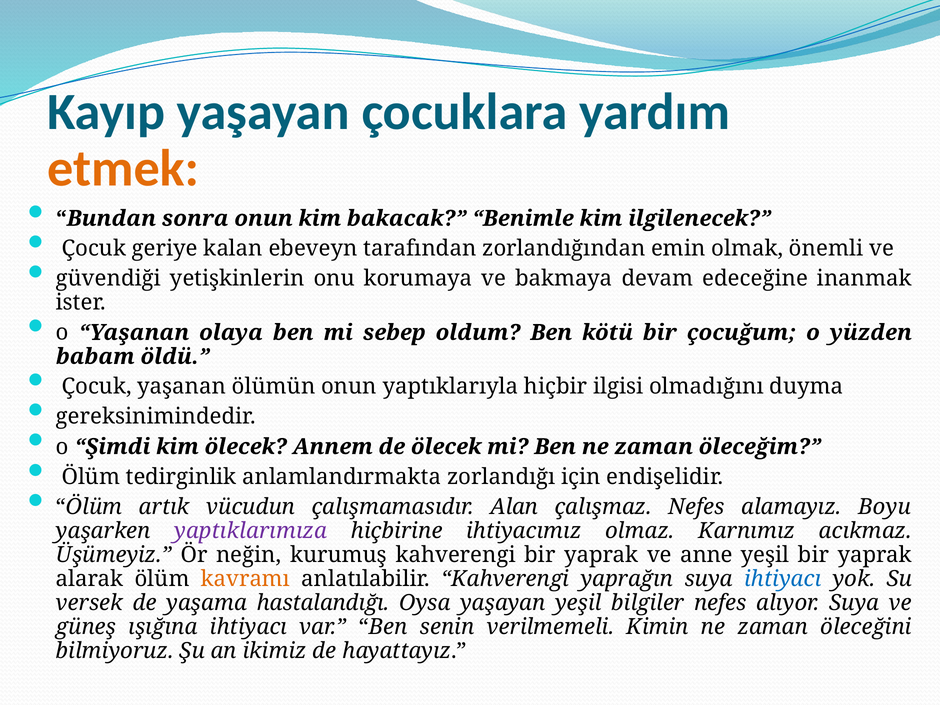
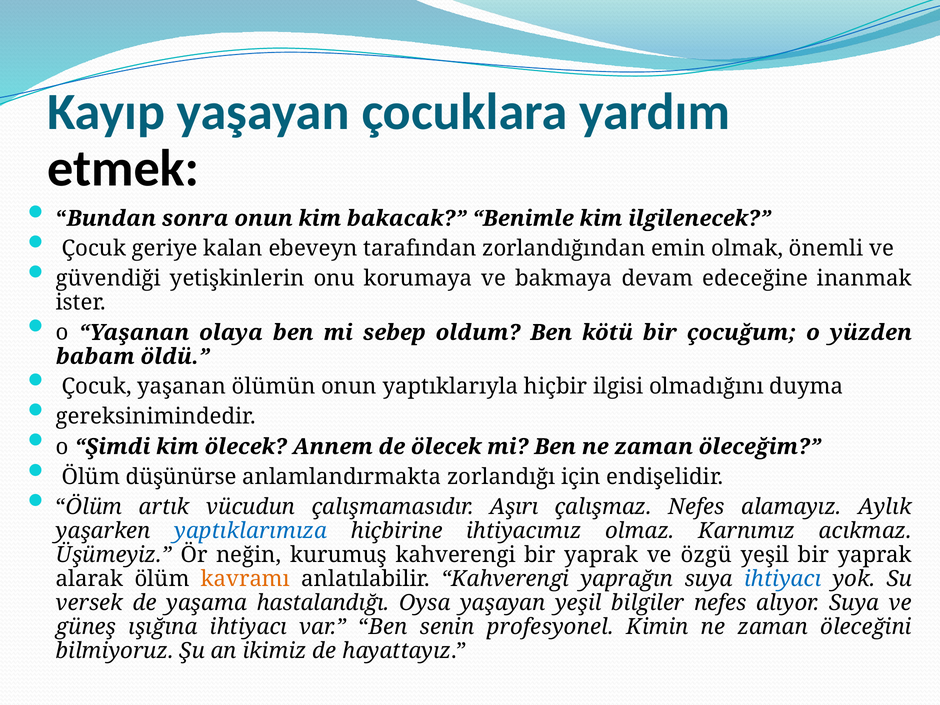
etmek colour: orange -> black
tedirginlik: tedirginlik -> düşünürse
Alan: Alan -> Aşırı
Boyu: Boyu -> Aylık
yaptıklarımıza colour: purple -> blue
anne: anne -> özgü
verilmemeli: verilmemeli -> profesyonel
